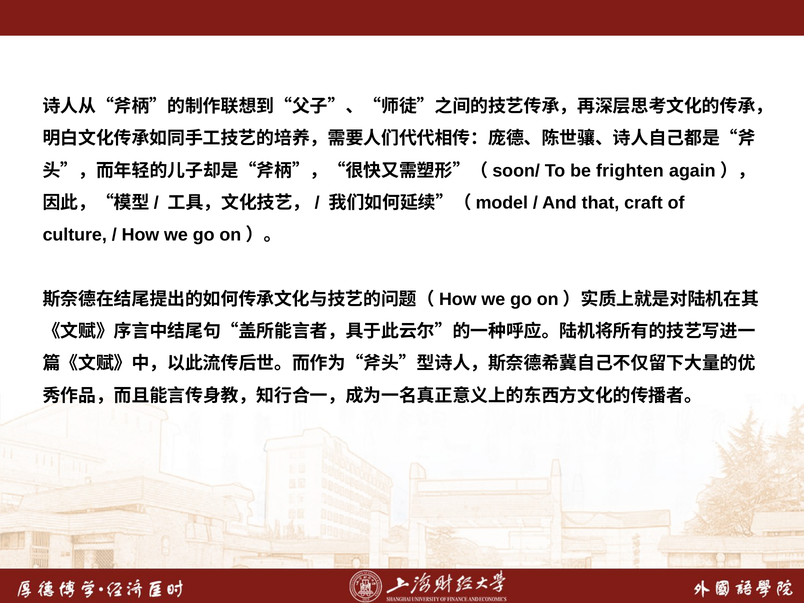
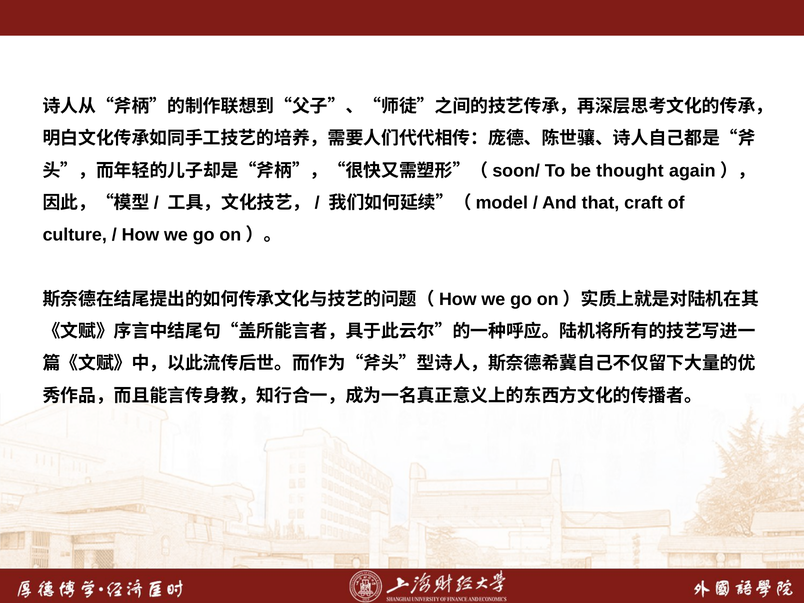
frighten: frighten -> thought
